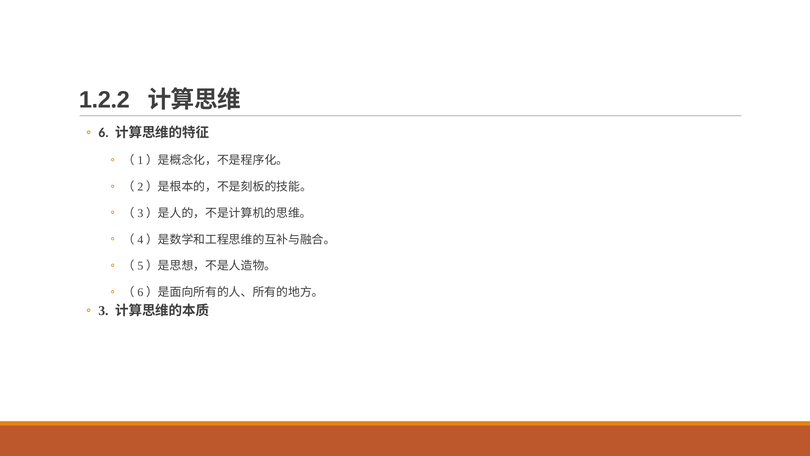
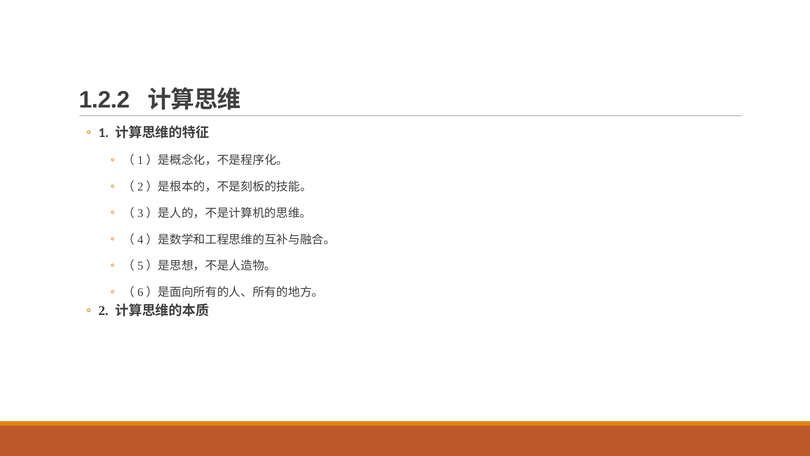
6: 6 -> 1
3: 3 -> 2
